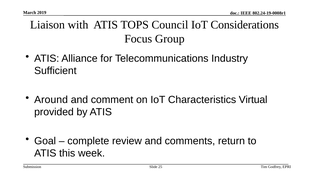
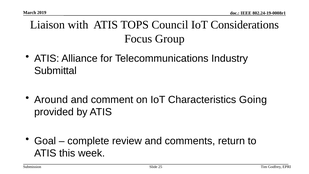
Sufficient: Sufficient -> Submittal
Virtual: Virtual -> Going
